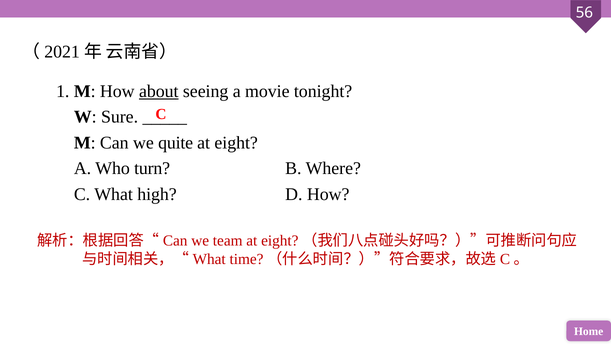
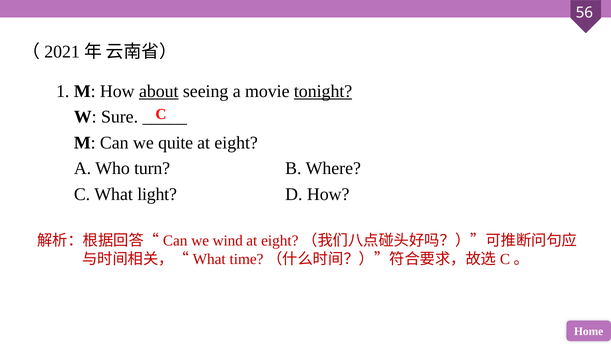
tonight underline: none -> present
high: high -> light
team: team -> wind
